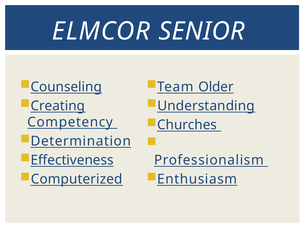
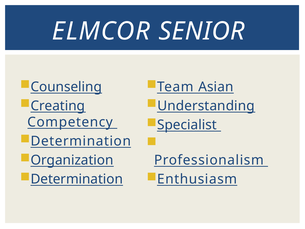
Older: Older -> Asian
Churches: Churches -> Specialist
Effectiveness: Effectiveness -> Organization
Computerized at (77, 179): Computerized -> Determination
